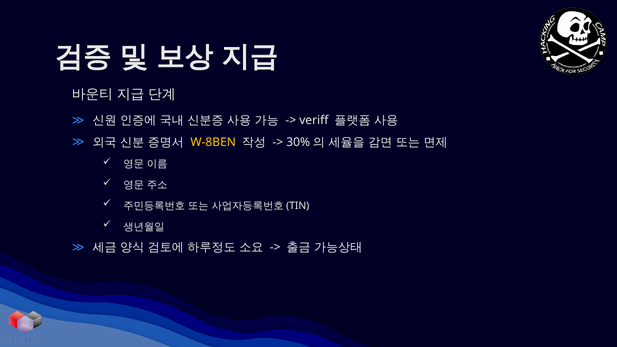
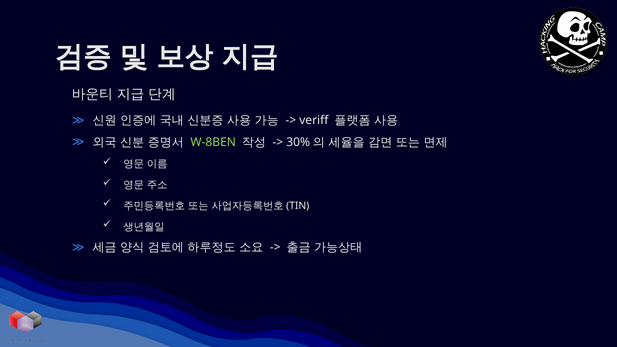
W-8BEN colour: yellow -> light green
